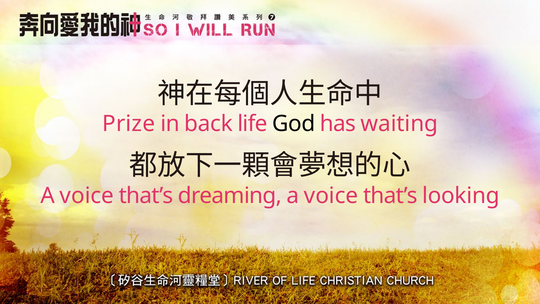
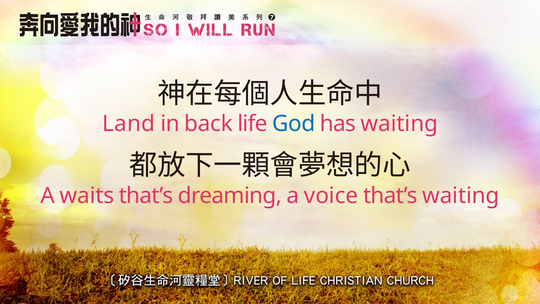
Prize: Prize -> Land
God colour: black -> blue
voice at (87, 195): voice -> waits
that’s looking: looking -> waiting
